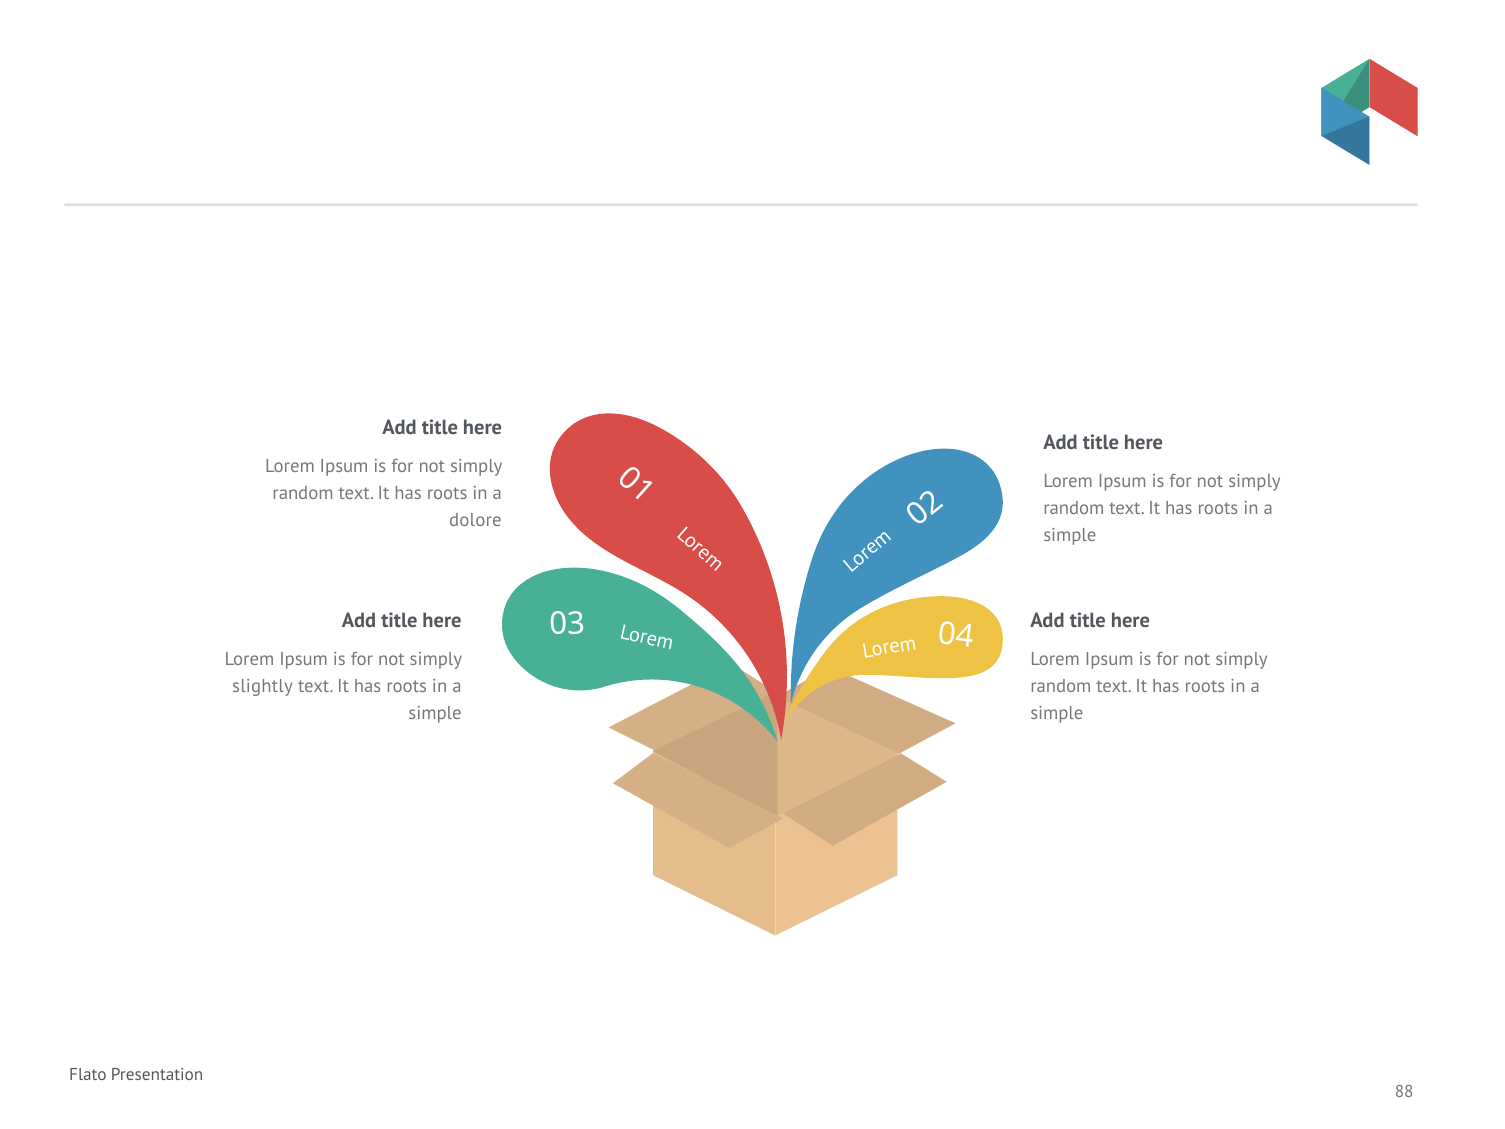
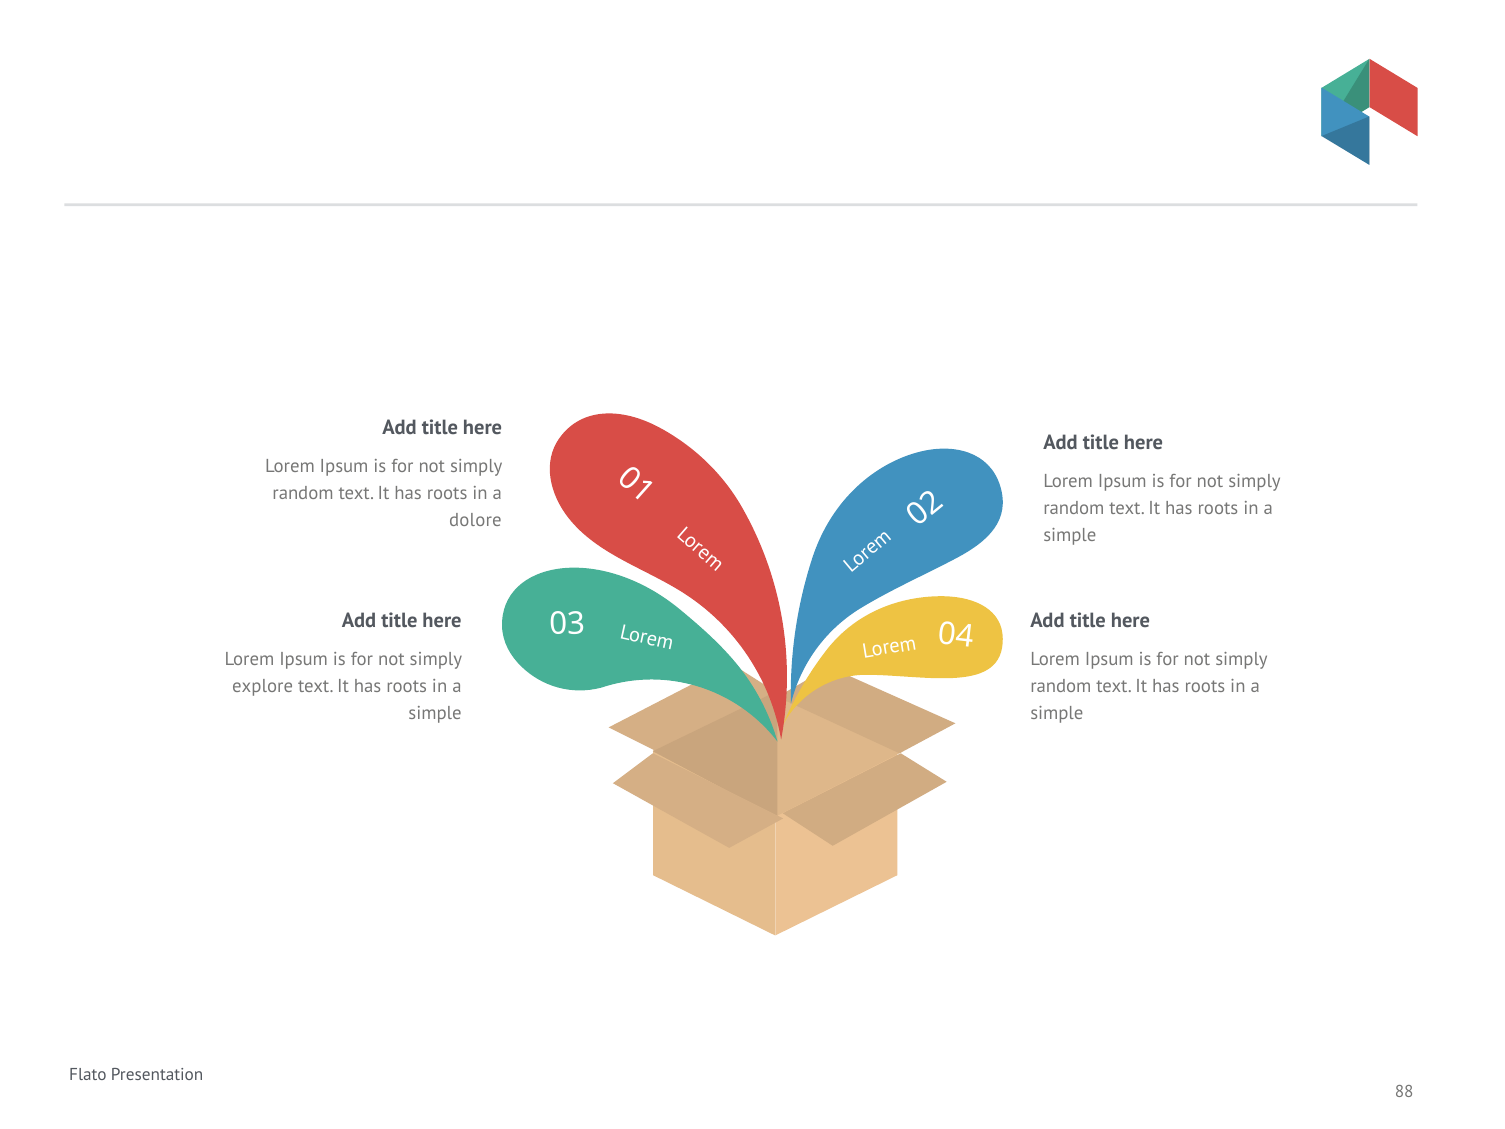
slightly: slightly -> explore
